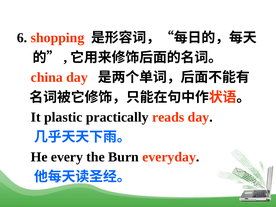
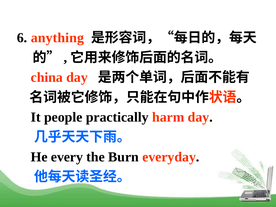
shopping: shopping -> anything
plastic: plastic -> people
reads: reads -> harm
